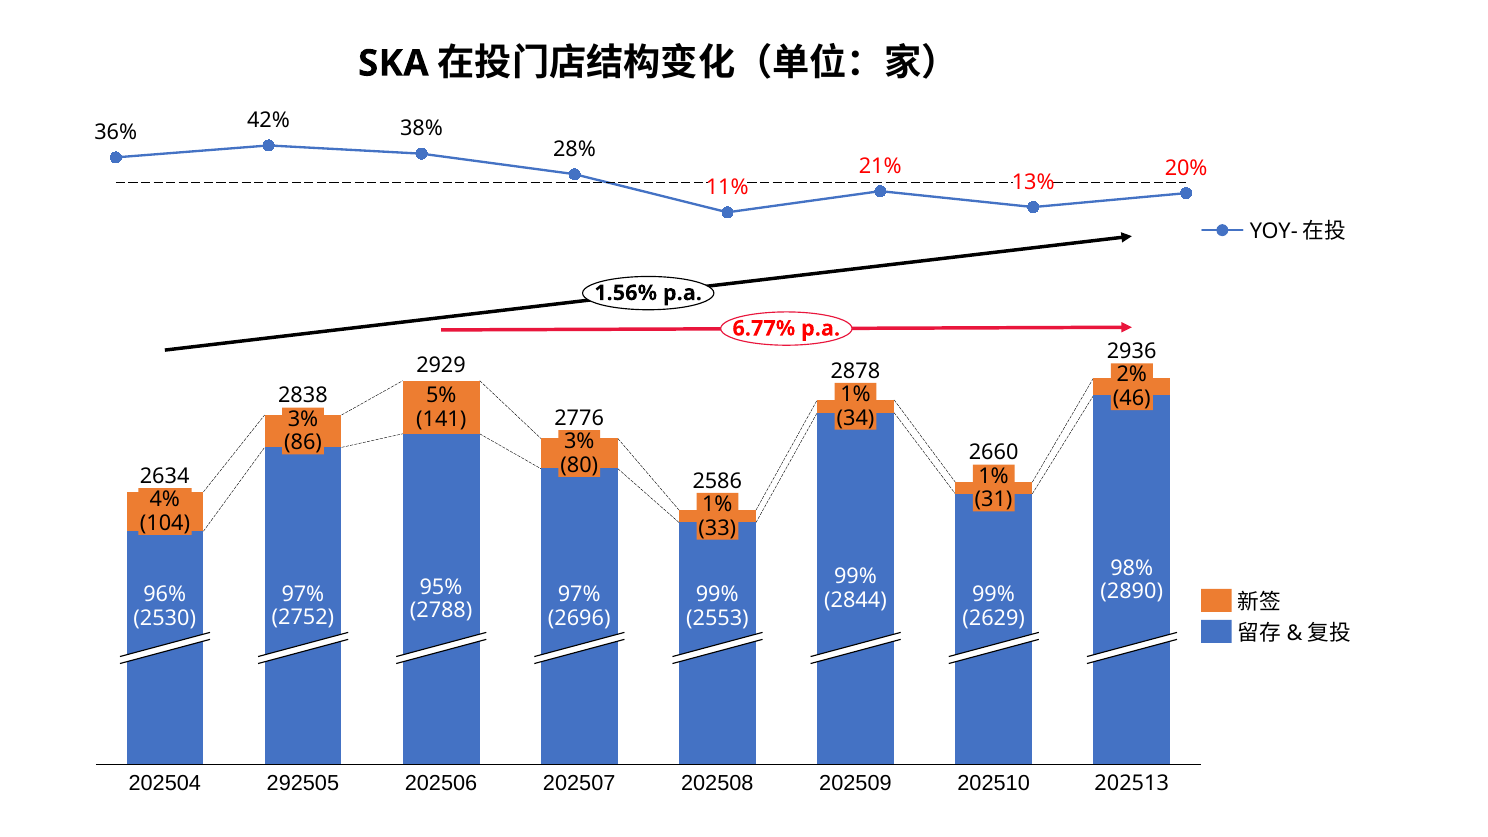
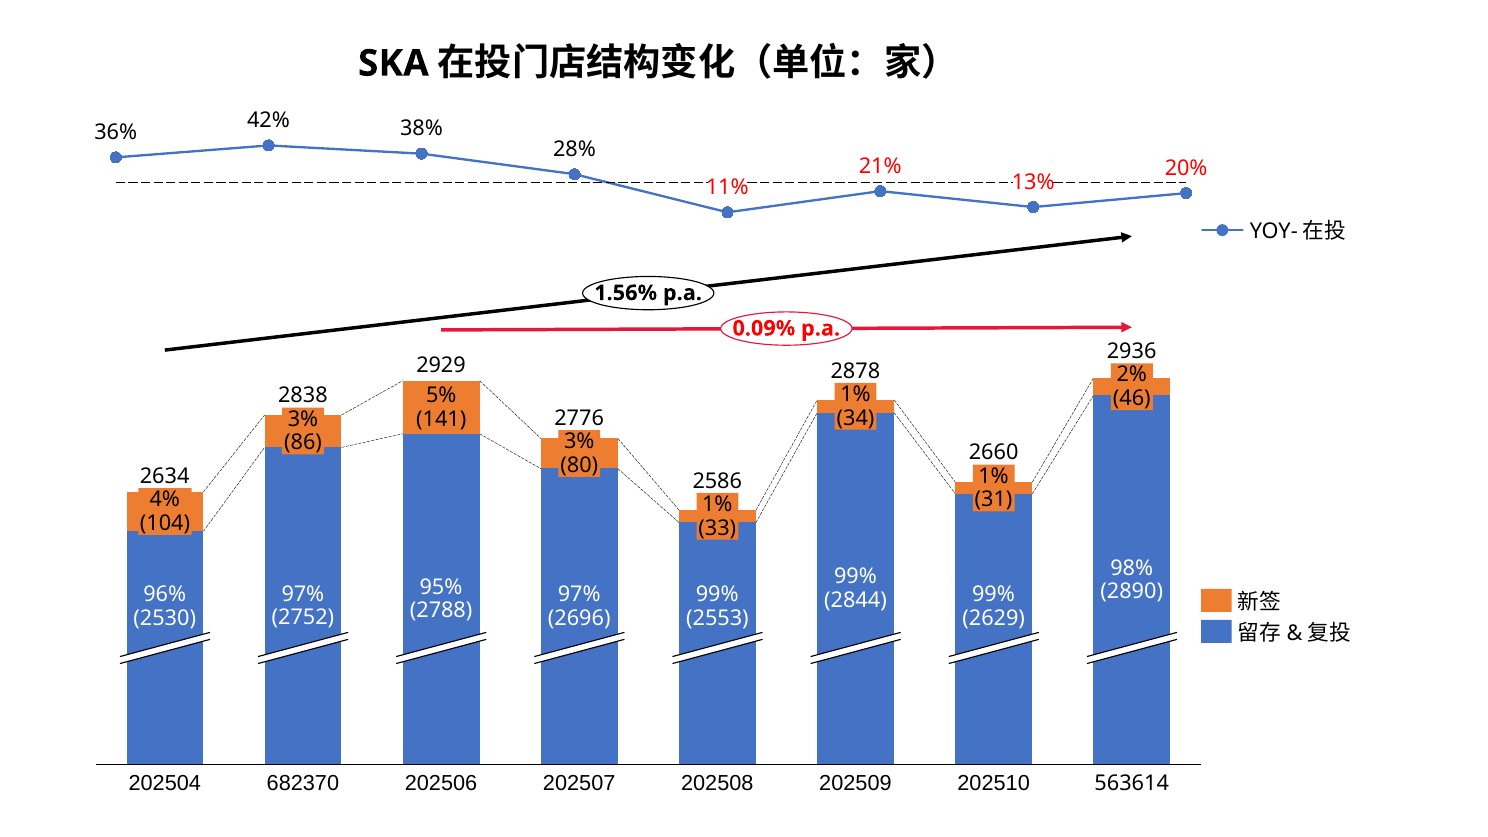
6.77%: 6.77% -> 0.09%
292505: 292505 -> 682370
202513: 202513 -> 563614
